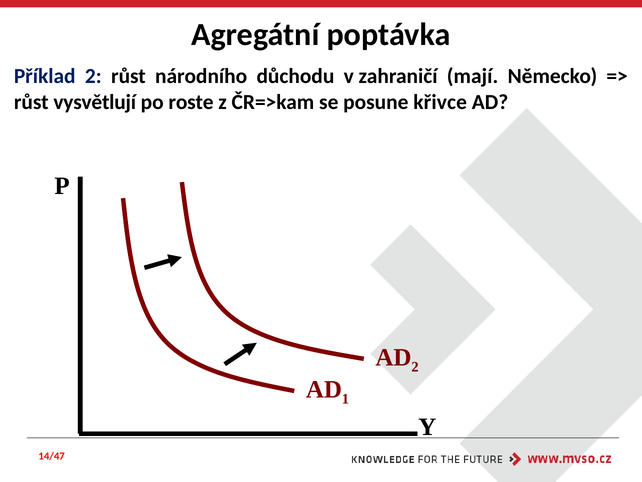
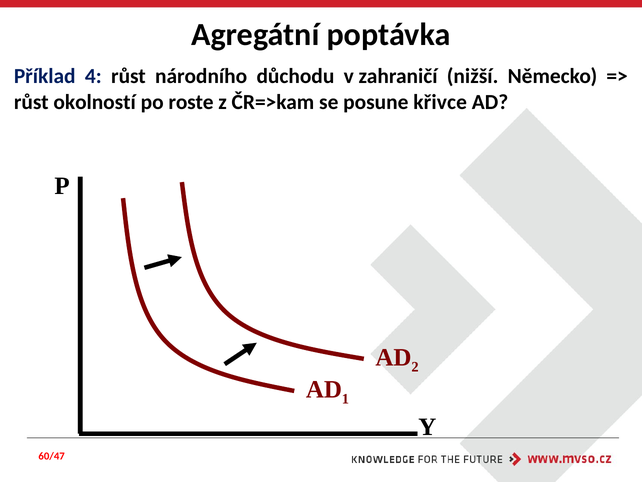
Příklad 2: 2 -> 4
mají: mají -> nižší
vysvětlují: vysvětlují -> okolností
14/47: 14/47 -> 60/47
